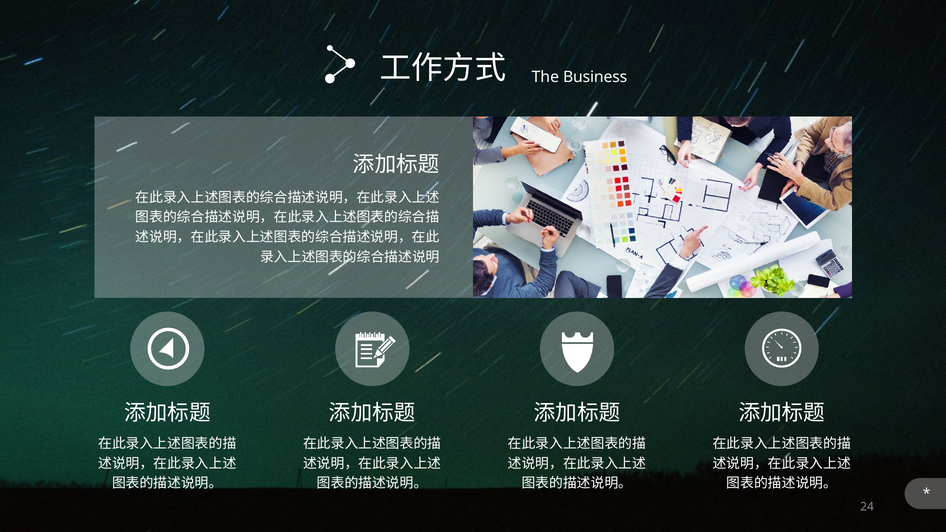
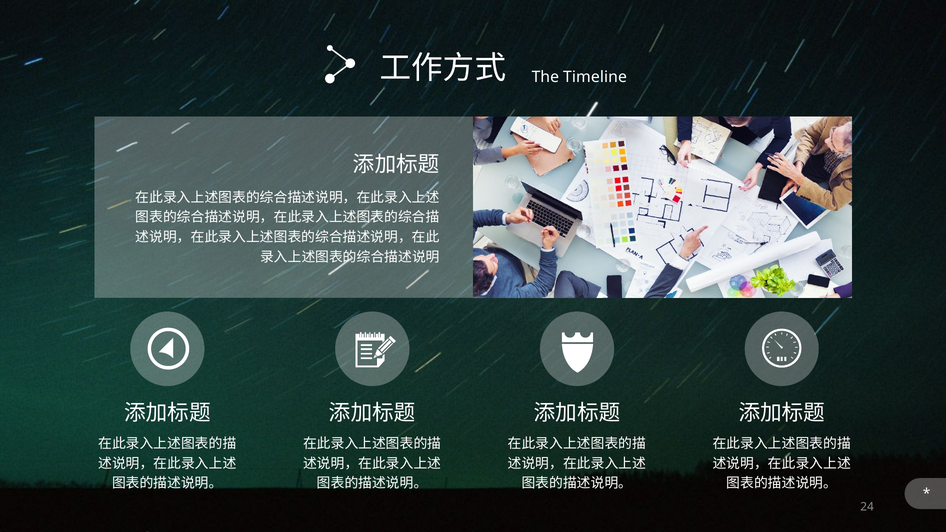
Business: Business -> Timeline
